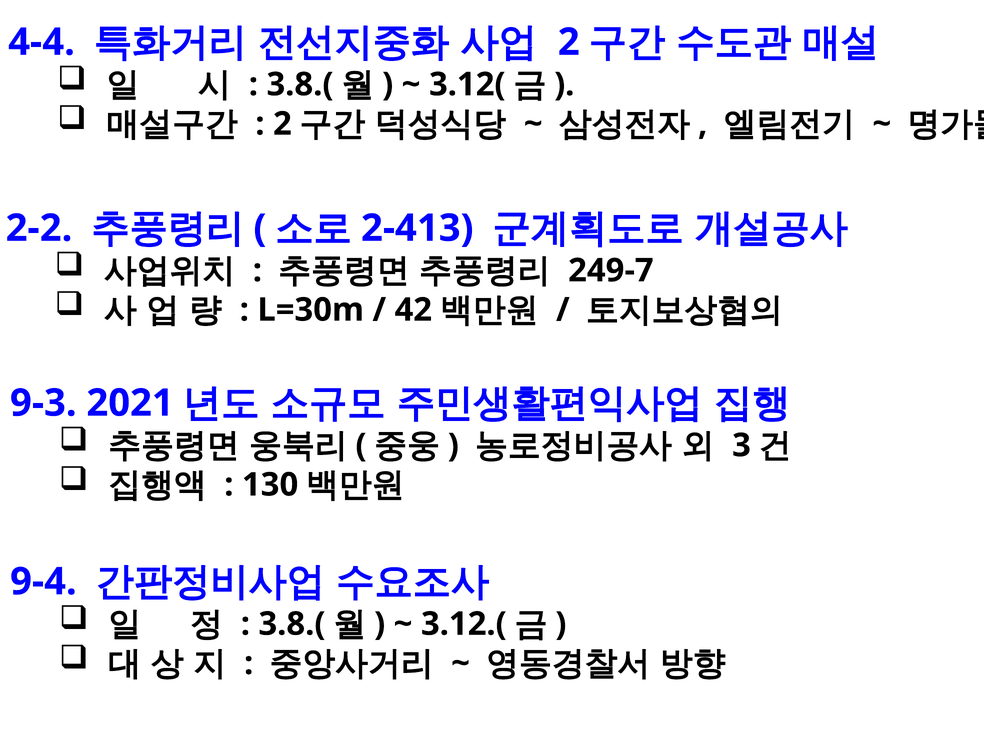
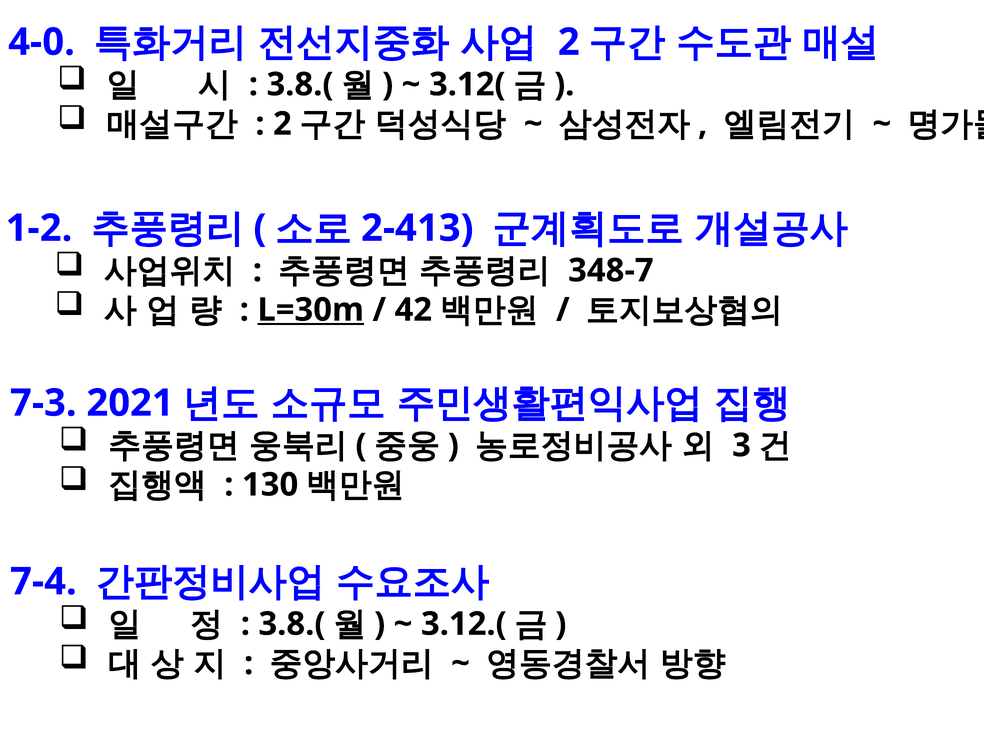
4-4: 4-4 -> 4-0
2-2: 2-2 -> 1-2
249-7: 249-7 -> 348-7
L=30m underline: none -> present
9-3: 9-3 -> 7-3
9-4: 9-4 -> 7-4
